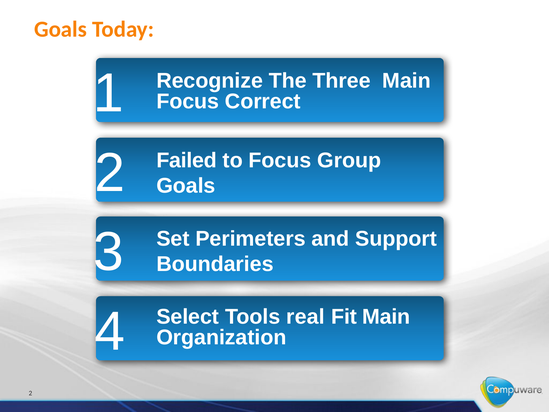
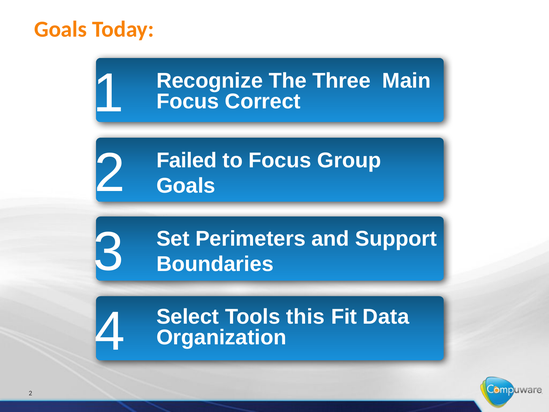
real: real -> this
Fit Main: Main -> Data
